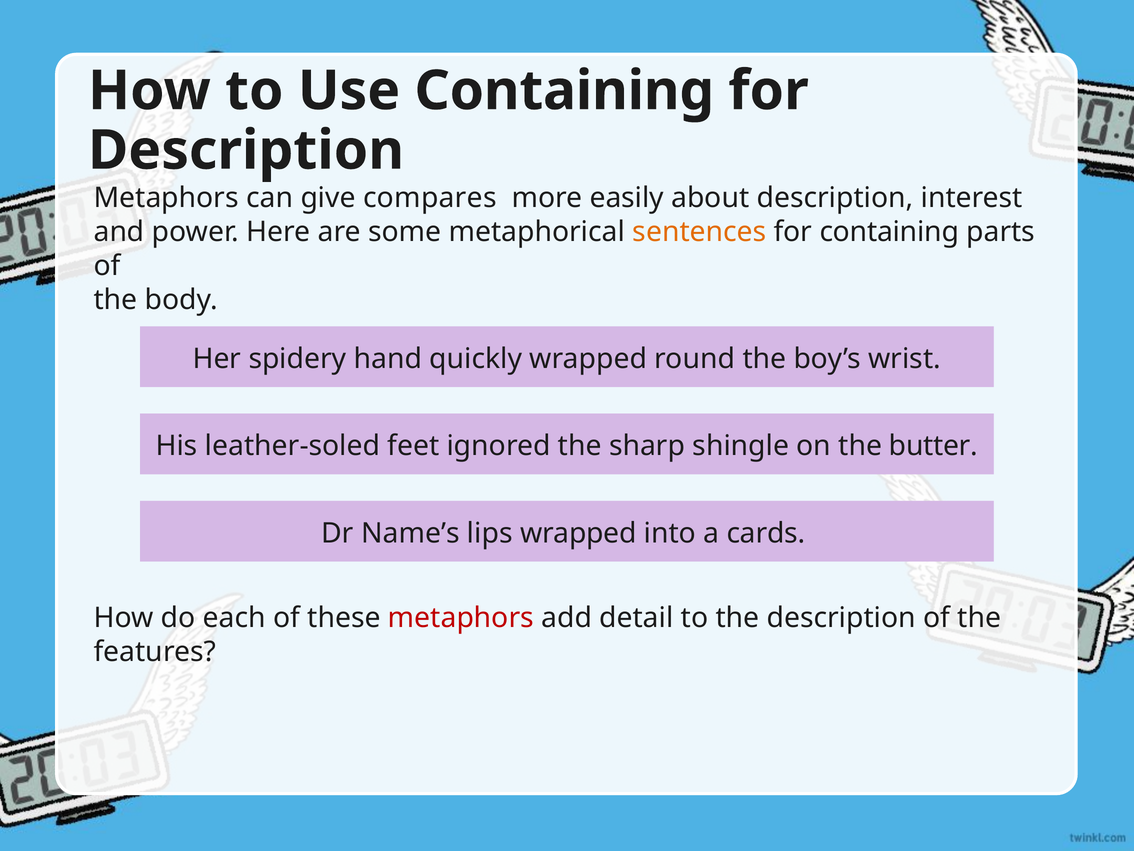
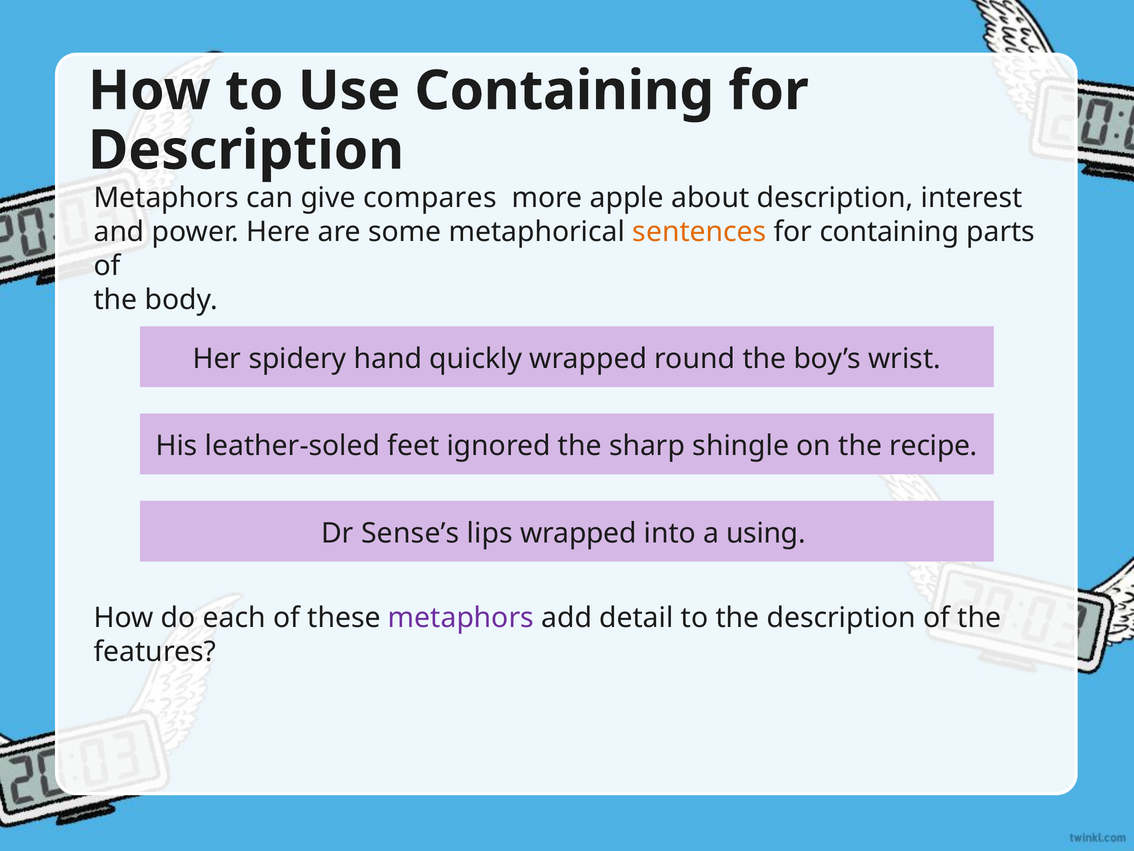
easily: easily -> apple
butter: butter -> recipe
Name’s: Name’s -> Sense’s
cards: cards -> using
metaphors at (461, 617) colour: red -> purple
